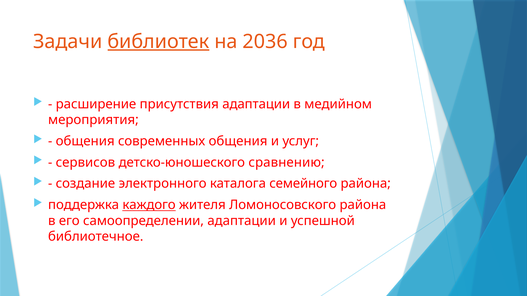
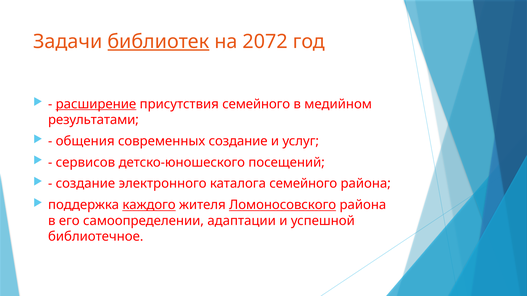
2036: 2036 -> 2072
расширение underline: none -> present
присутствия адаптации: адаптации -> семейного
мероприятия: мероприятия -> результатами
современных общения: общения -> создание
сравнению: сравнению -> посещений
Ломоносовского underline: none -> present
